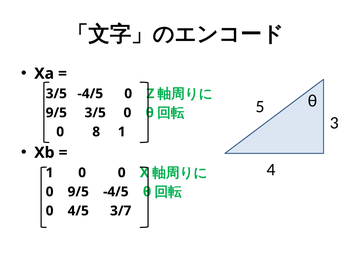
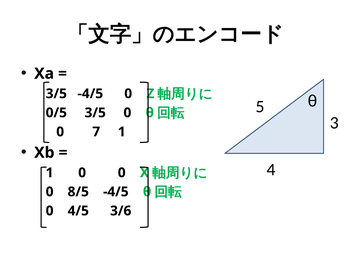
9/5 at (56, 113): 9/5 -> 0/5
8: 8 -> 7
0 9/5: 9/5 -> 8/5
3/7: 3/7 -> 3/6
